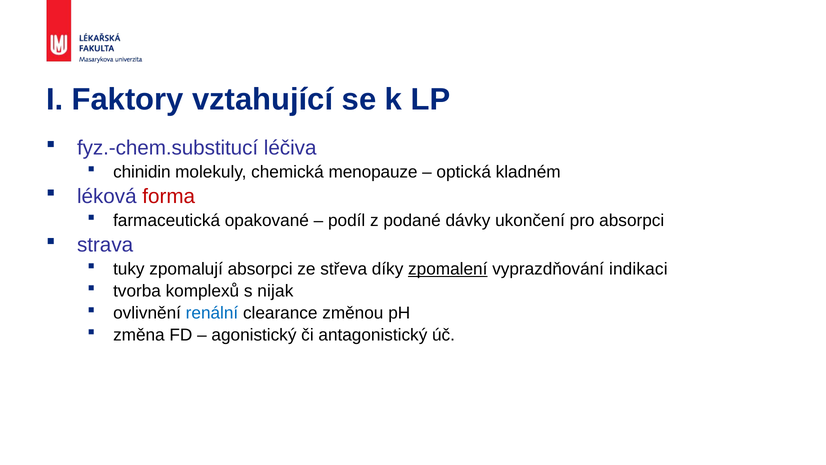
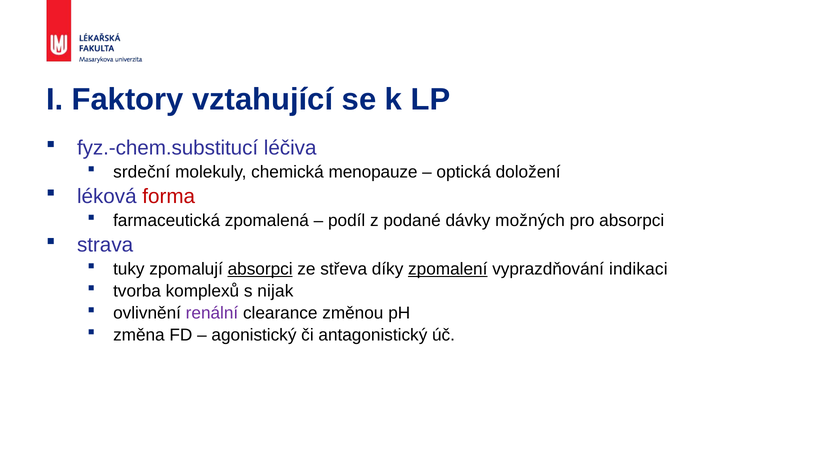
chinidin: chinidin -> srdeční
kladném: kladném -> doložení
opakované: opakované -> zpomalená
ukončení: ukončení -> možných
absorpci at (260, 269) underline: none -> present
renální colour: blue -> purple
